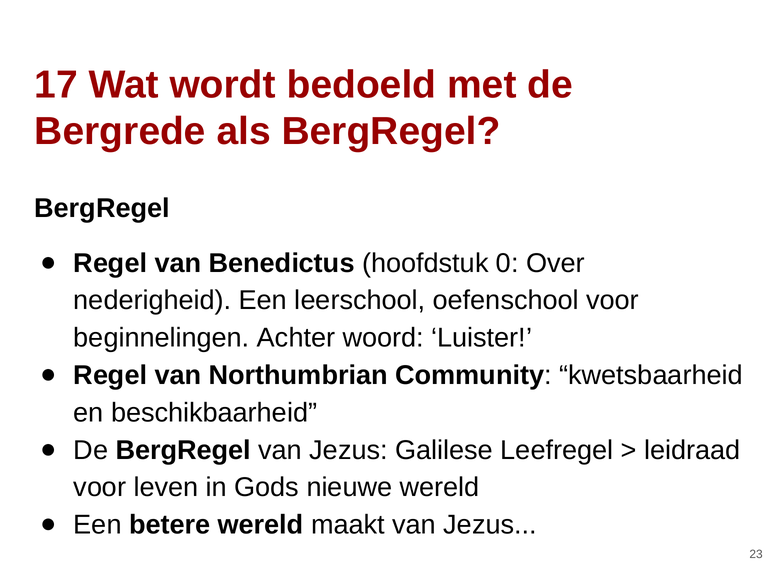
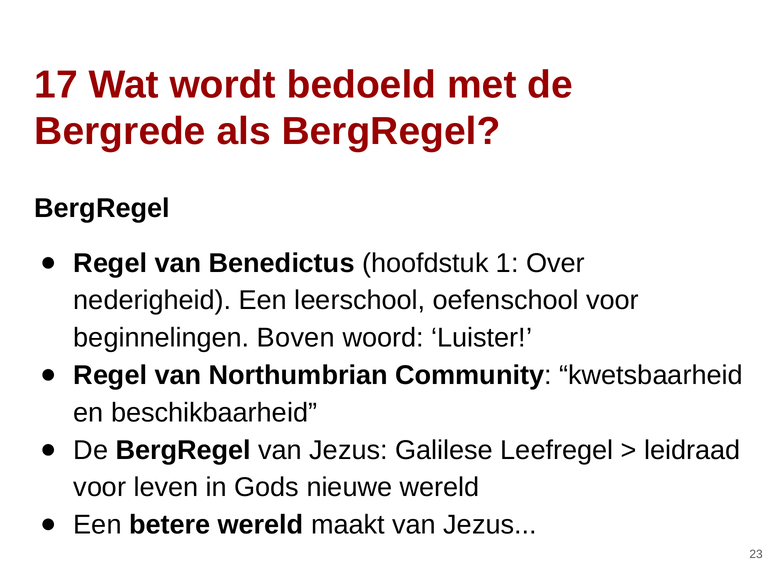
0: 0 -> 1
Achter: Achter -> Boven
